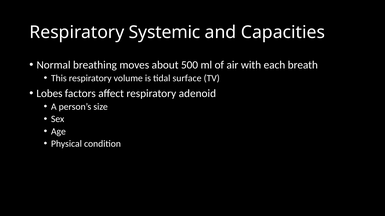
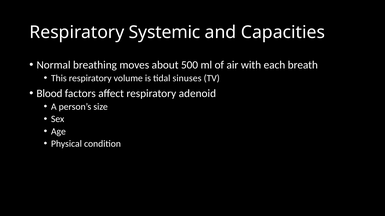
surface: surface -> sinuses
Lobes: Lobes -> Blood
